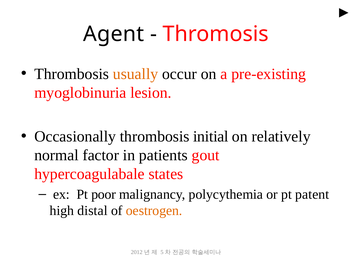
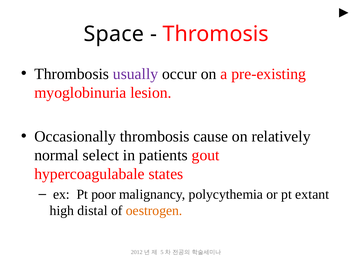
Agent: Agent -> Space
usually colour: orange -> purple
initial: initial -> cause
factor: factor -> select
patent: patent -> extant
